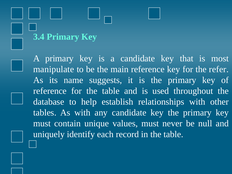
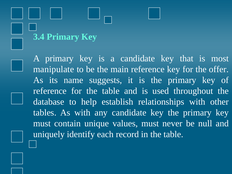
refer: refer -> offer
